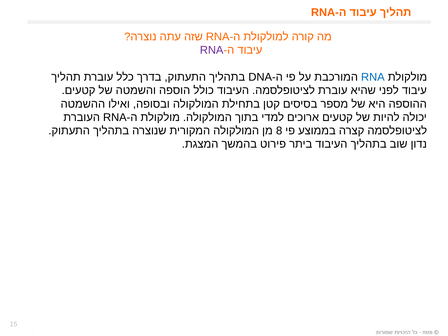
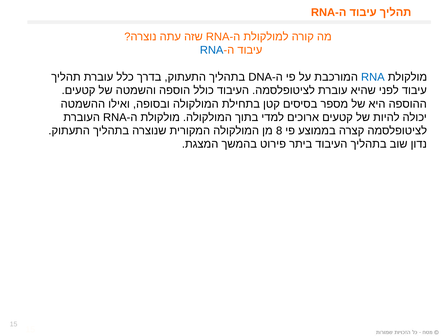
RNA at (212, 50) colour: purple -> blue
